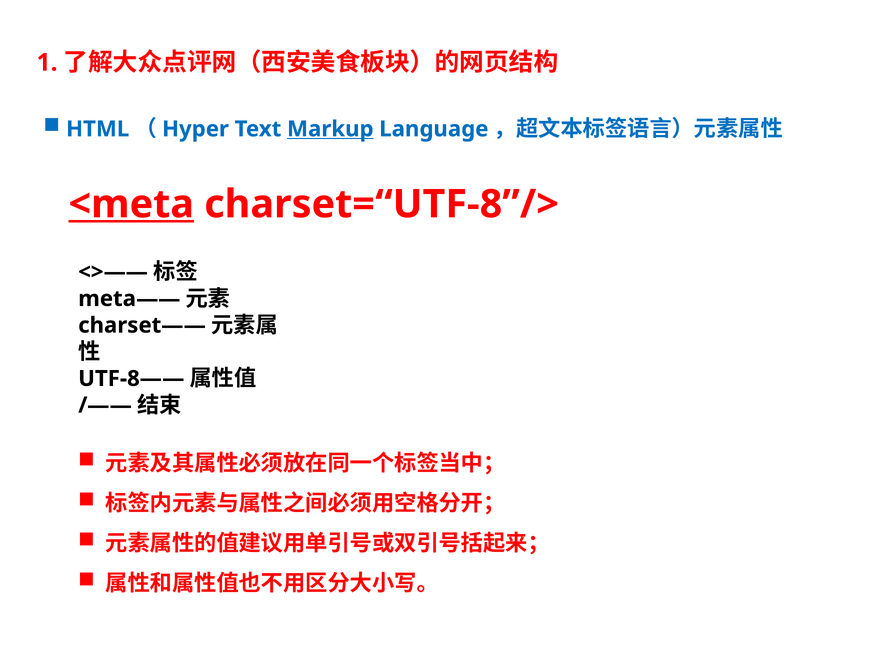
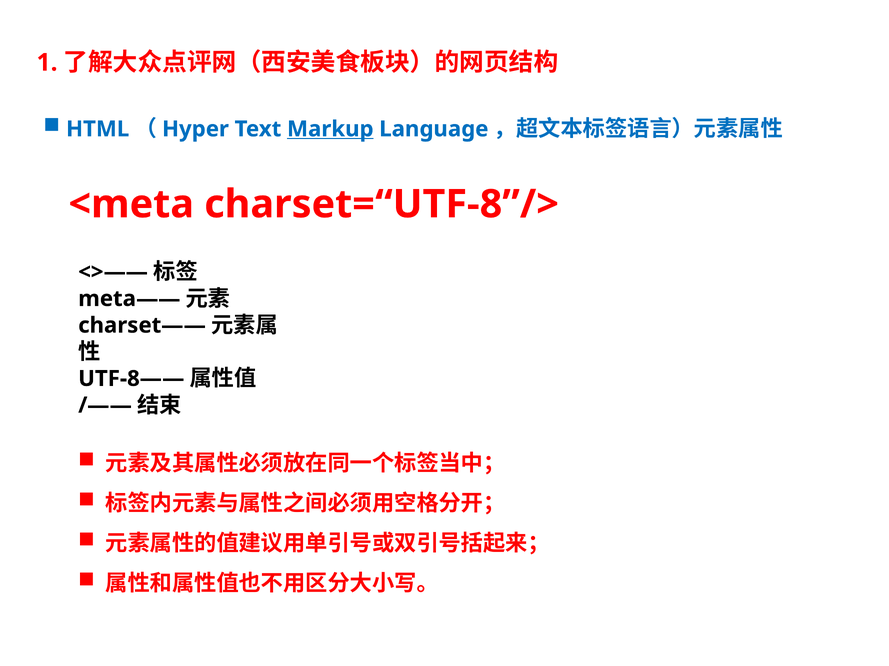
<meta underline: present -> none
